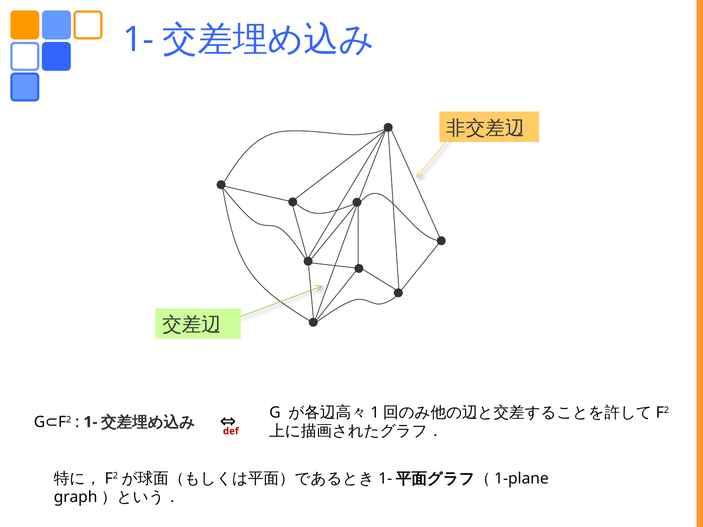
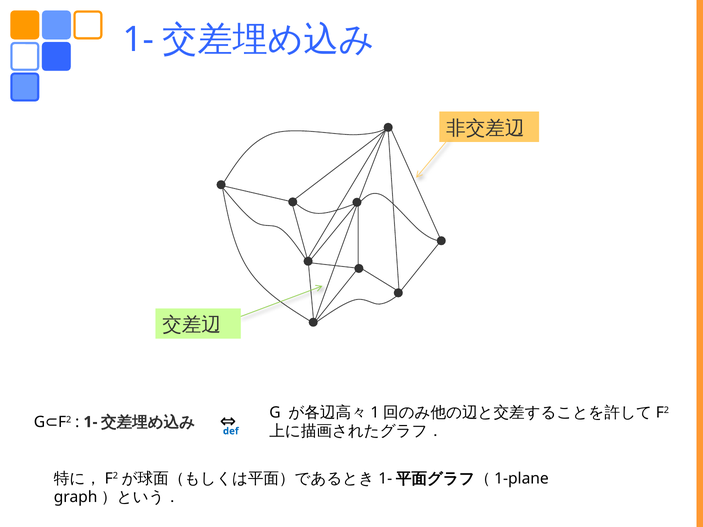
def colour: red -> blue
